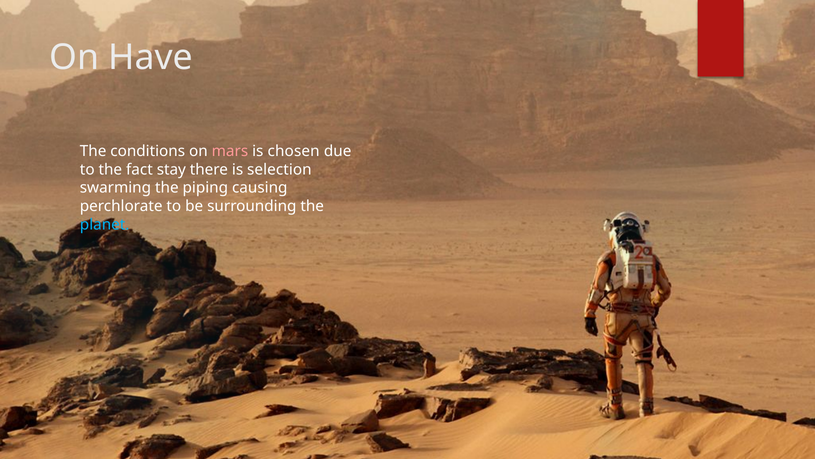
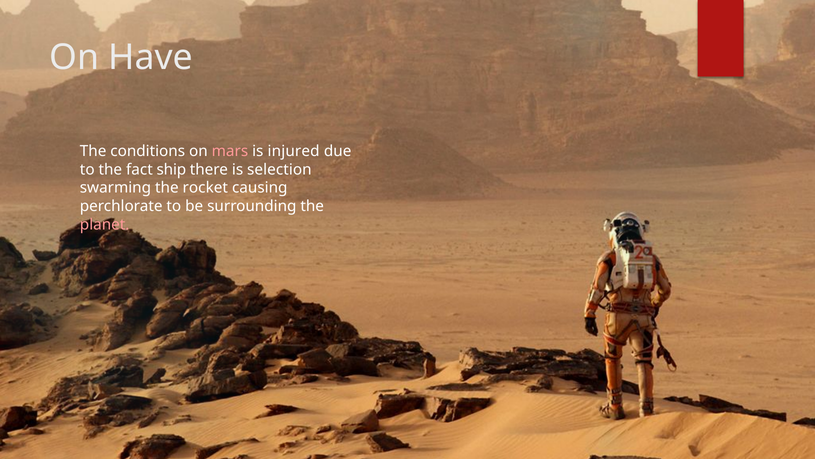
chosen: chosen -> injured
stay: stay -> ship
piping: piping -> rocket
planet colour: light blue -> pink
